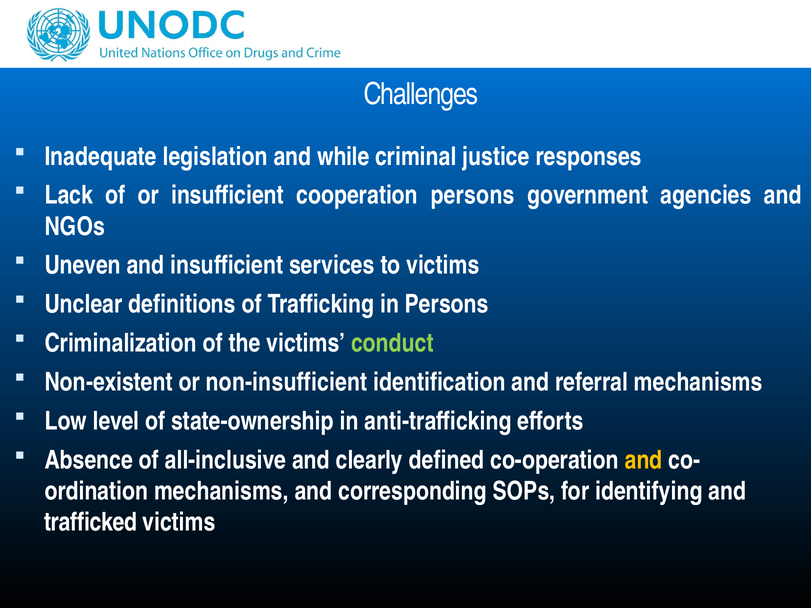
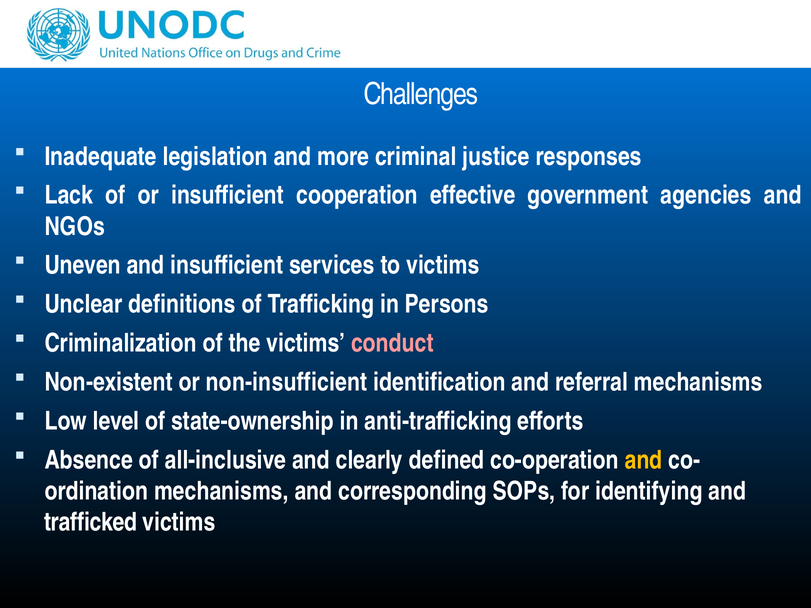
while: while -> more
cooperation persons: persons -> effective
conduct colour: light green -> pink
